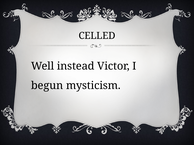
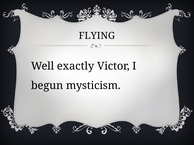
CELLED: CELLED -> FLYING
instead: instead -> exactly
